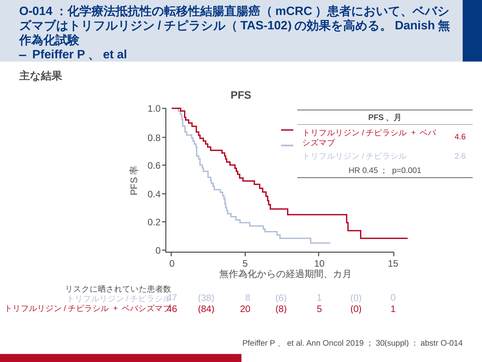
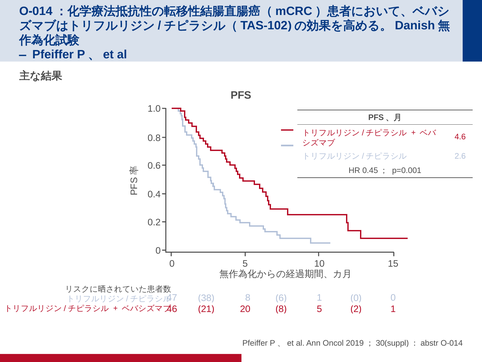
84: 84 -> 21
0 at (356, 309): 0 -> 2
